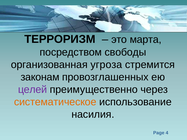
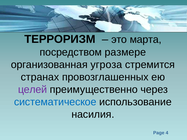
свободы: свободы -> размере
законам: законам -> странах
систематическое colour: orange -> blue
